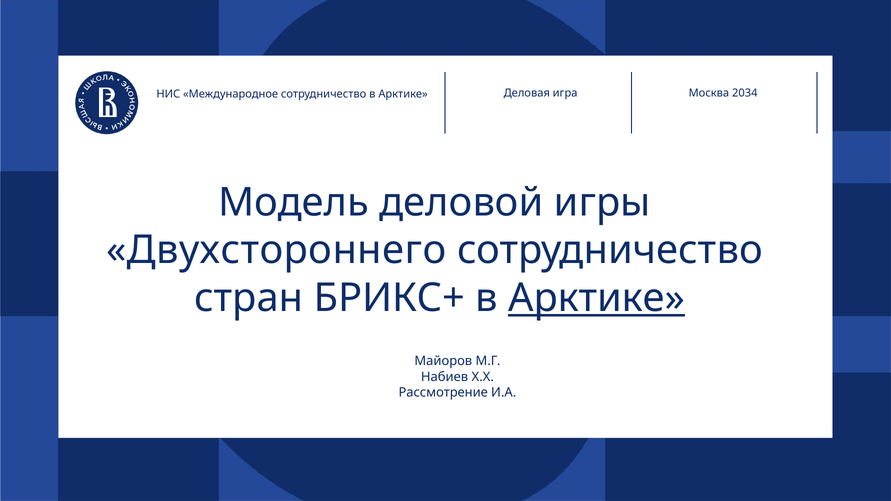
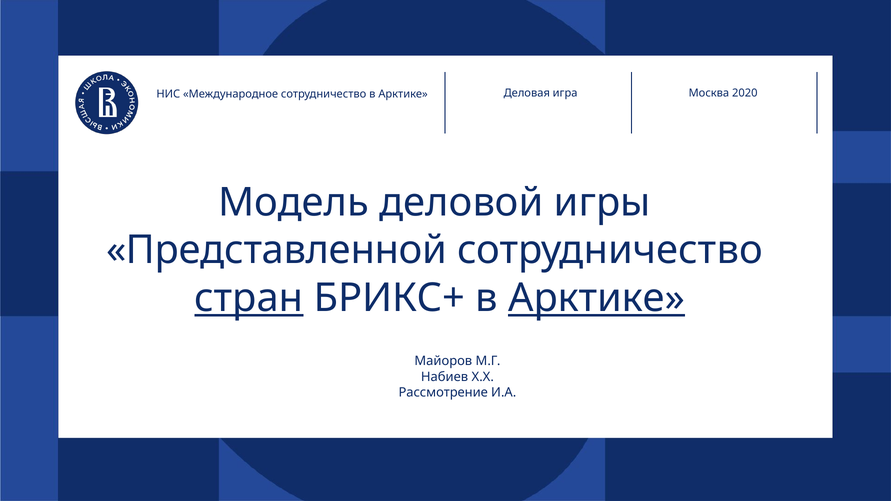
2034: 2034 -> 2020
Двухстороннего: Двухстороннего -> Представленной
стран underline: none -> present
